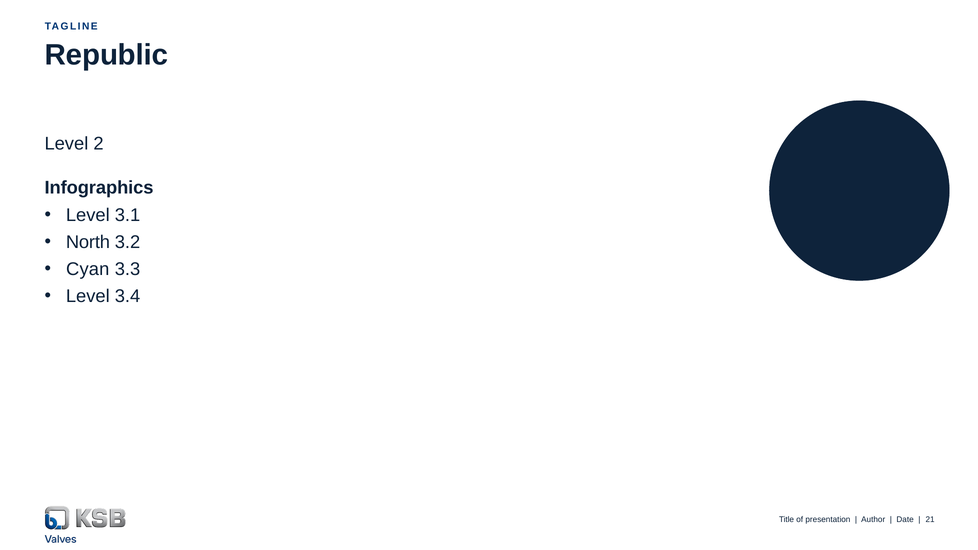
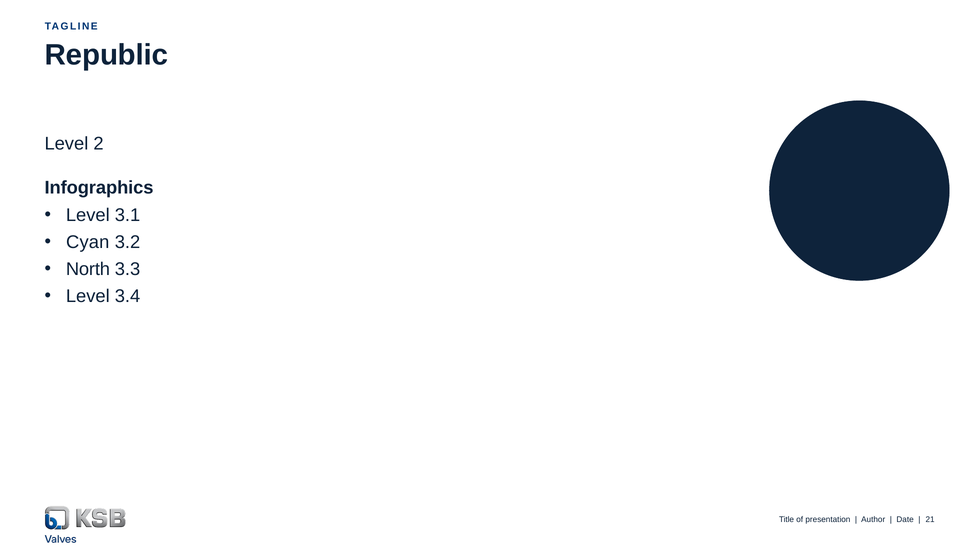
North: North -> Cyan
Cyan: Cyan -> North
